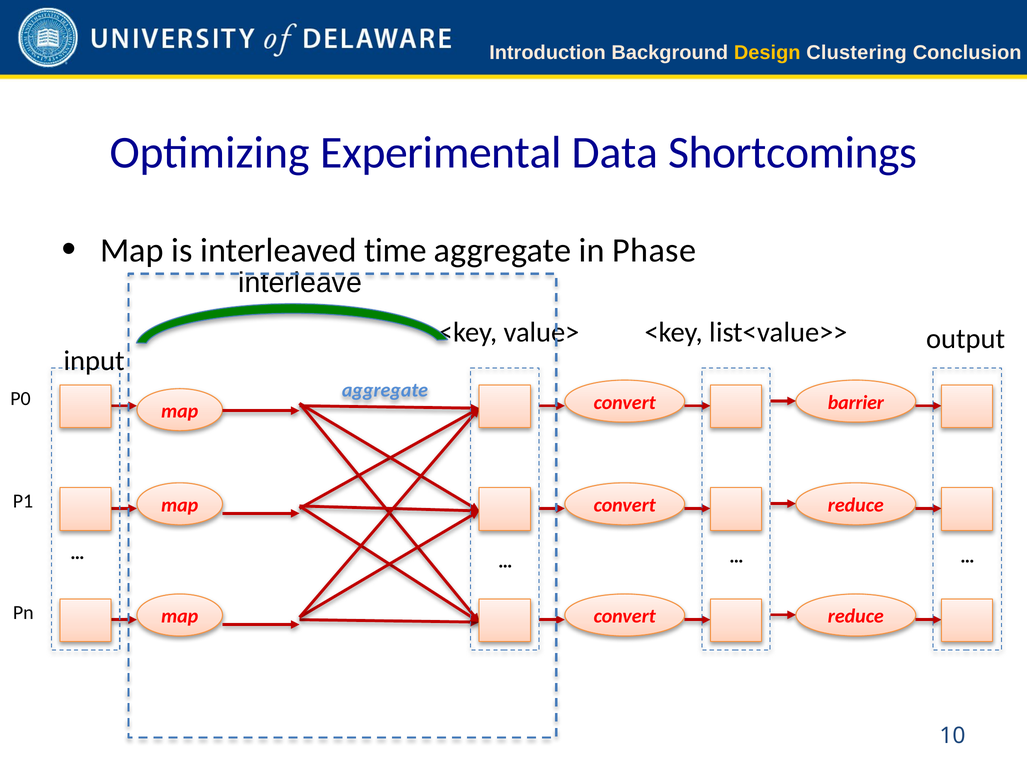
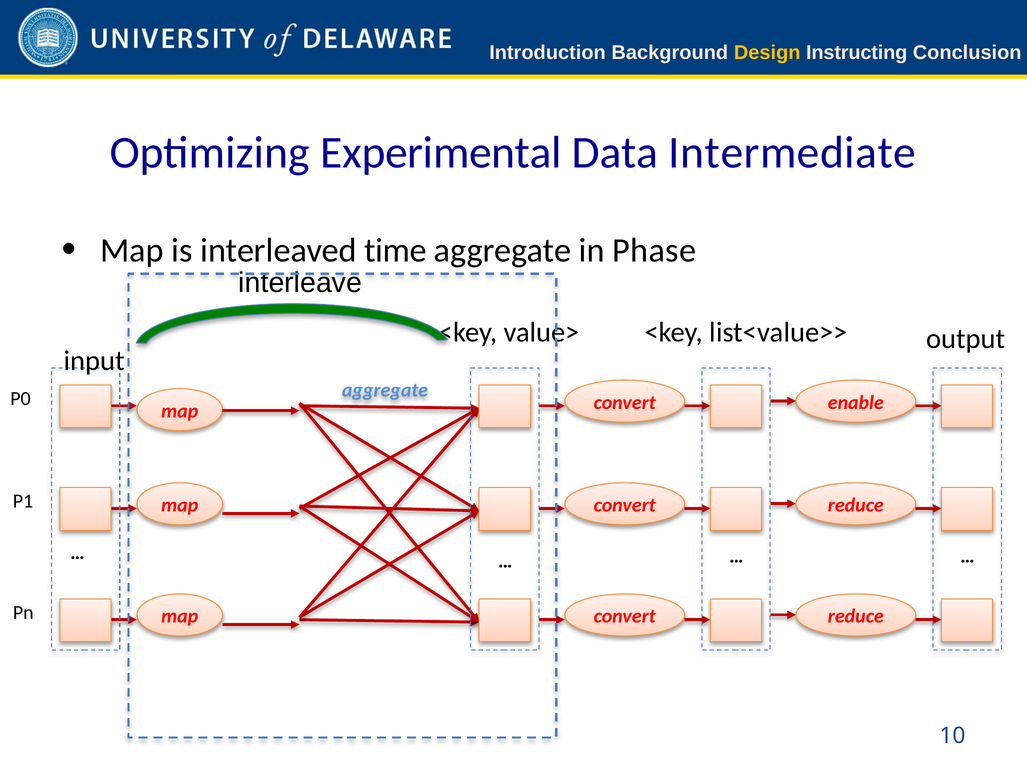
Clustering: Clustering -> Instructing
Shortcomings: Shortcomings -> Intermediate
barrier: barrier -> enable
